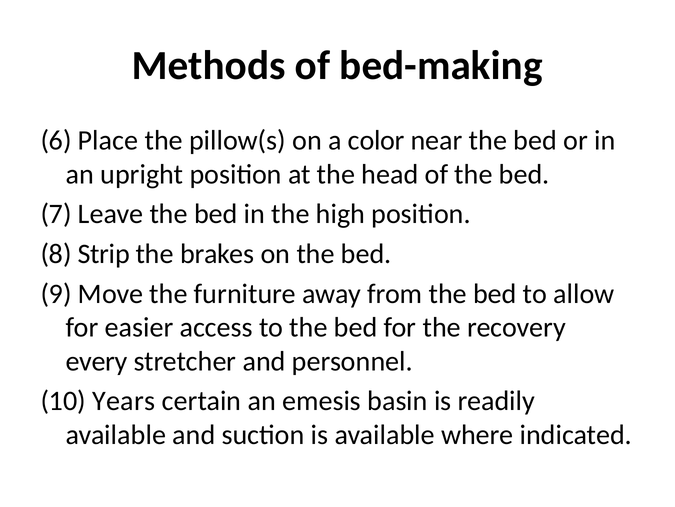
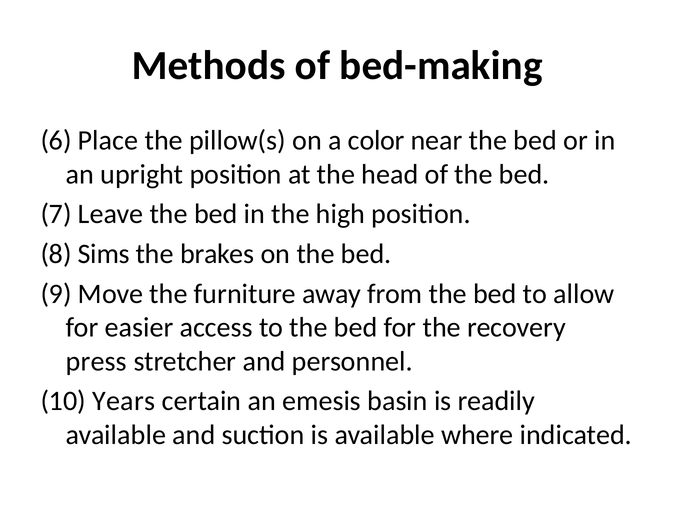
Strip: Strip -> Sims
every: every -> press
